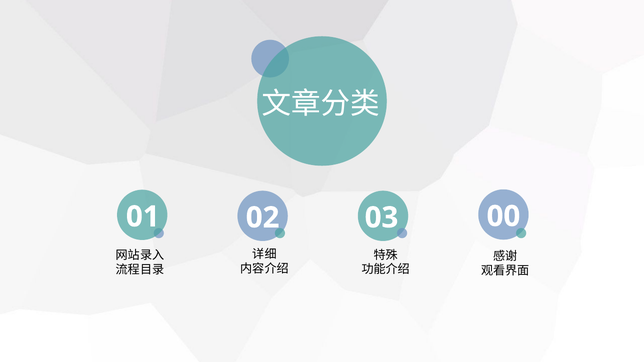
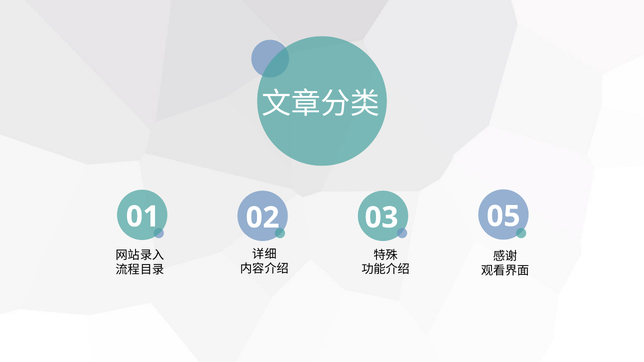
00: 00 -> 05
